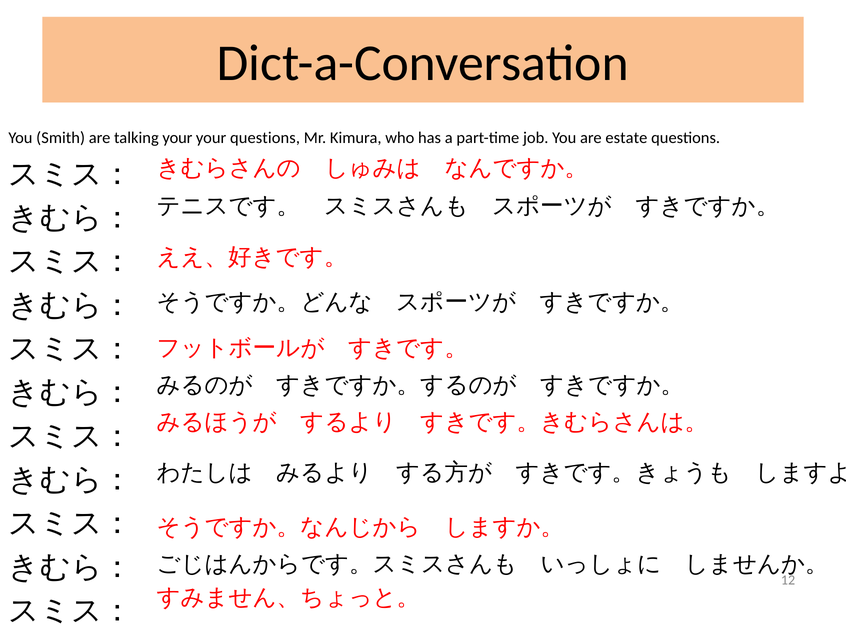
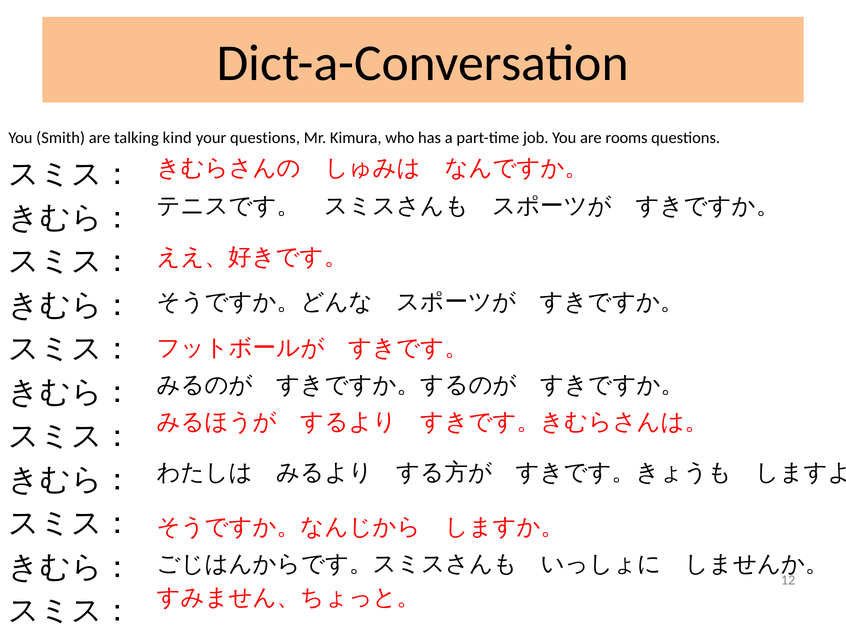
talking your: your -> kind
estate: estate -> rooms
